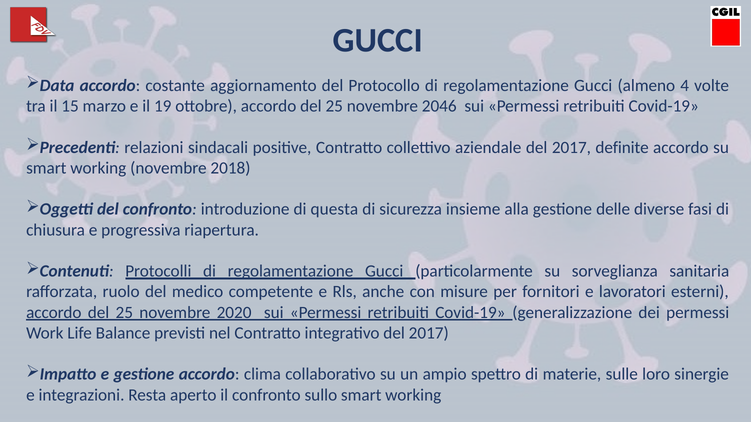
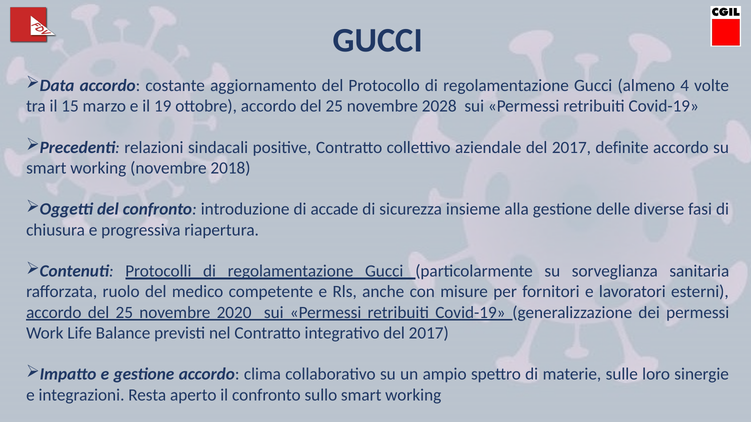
2046: 2046 -> 2028
questa: questa -> accade
